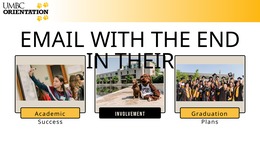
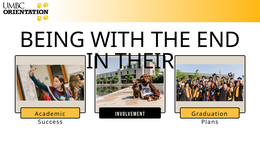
EMAIL: EMAIL -> BEING
